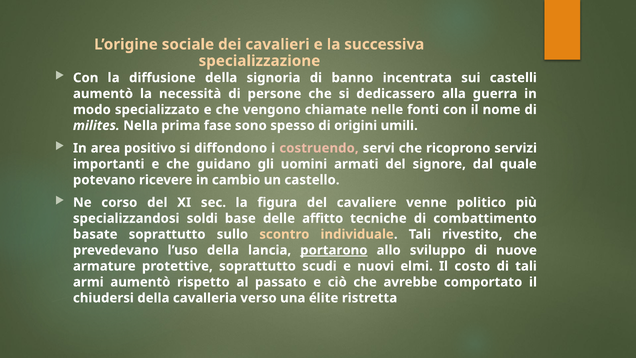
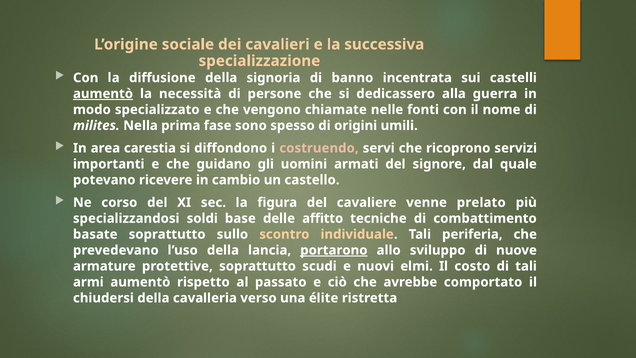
aumentò at (103, 94) underline: none -> present
positivo: positivo -> carestia
politico: politico -> prelato
rivestito: rivestito -> periferia
